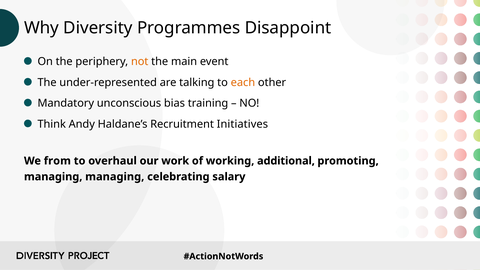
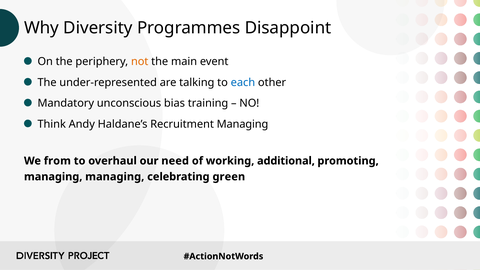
each colour: orange -> blue
Recruitment Initiatives: Initiatives -> Managing
work: work -> need
salary: salary -> green
